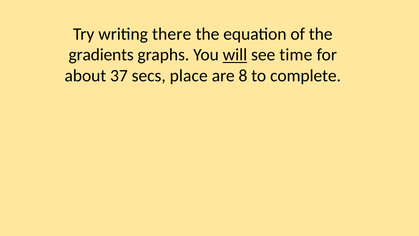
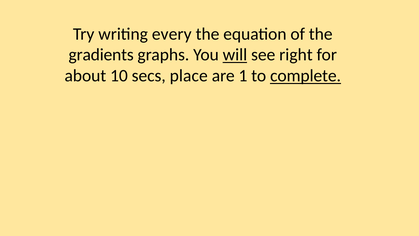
there: there -> every
time: time -> right
37: 37 -> 10
8: 8 -> 1
complete underline: none -> present
